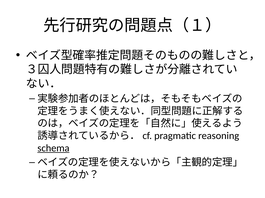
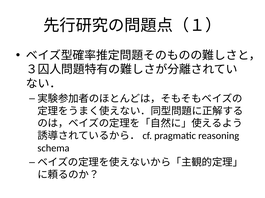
schema underline: present -> none
